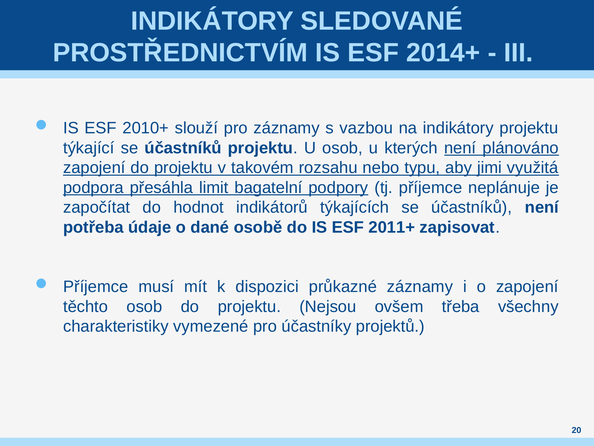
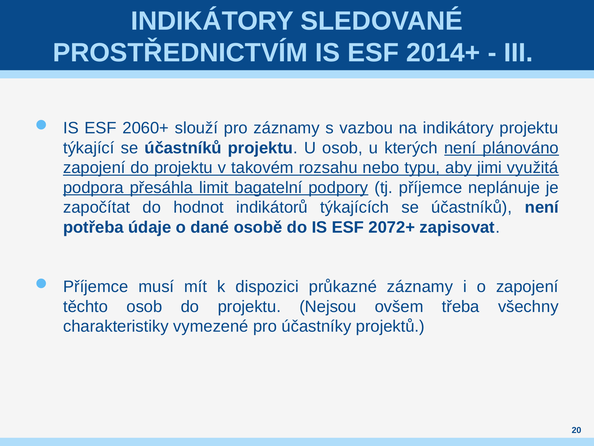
2010+: 2010+ -> 2060+
2011+: 2011+ -> 2072+
